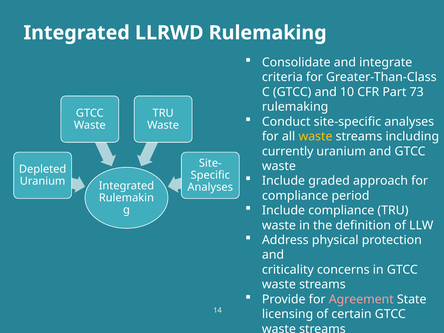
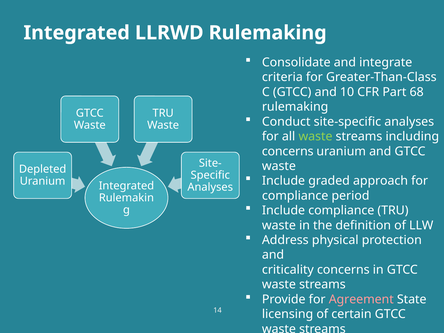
73: 73 -> 68
waste at (315, 136) colour: yellow -> light green
currently at (288, 151): currently -> concerns
